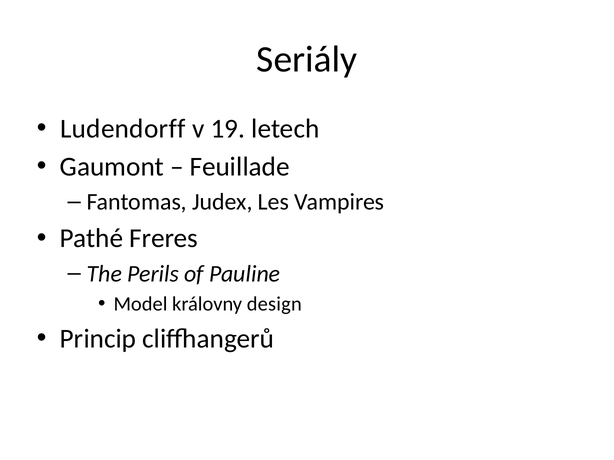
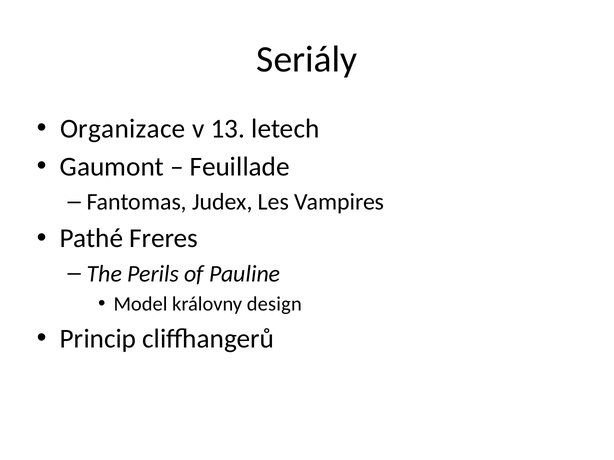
Ludendorff: Ludendorff -> Organizace
19: 19 -> 13
